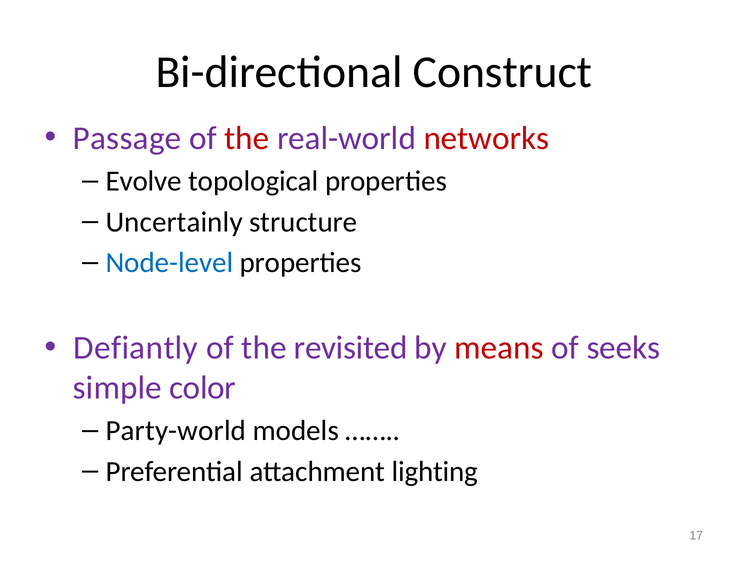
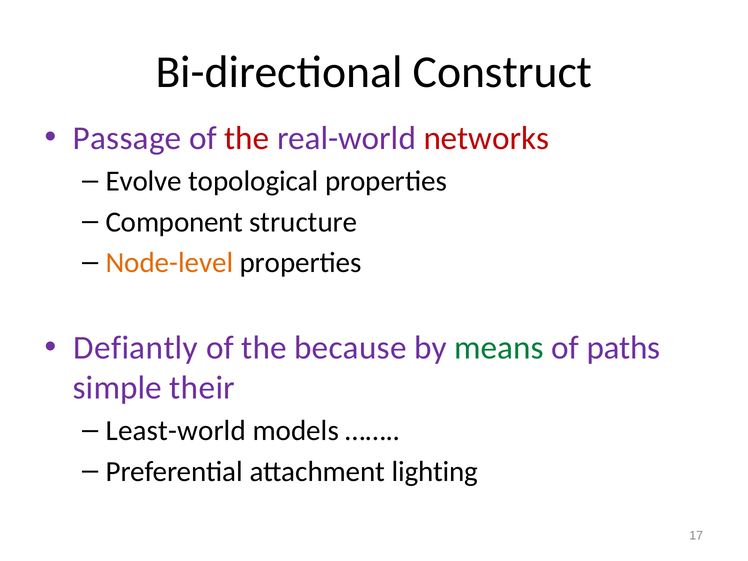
Uncertainly: Uncertainly -> Component
Node-level colour: blue -> orange
revisited: revisited -> because
means colour: red -> green
seeks: seeks -> paths
color: color -> their
Party-world: Party-world -> Least-world
